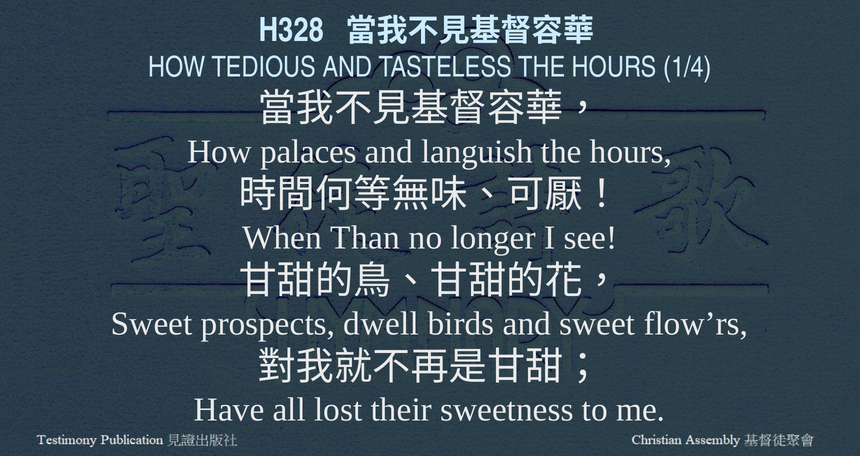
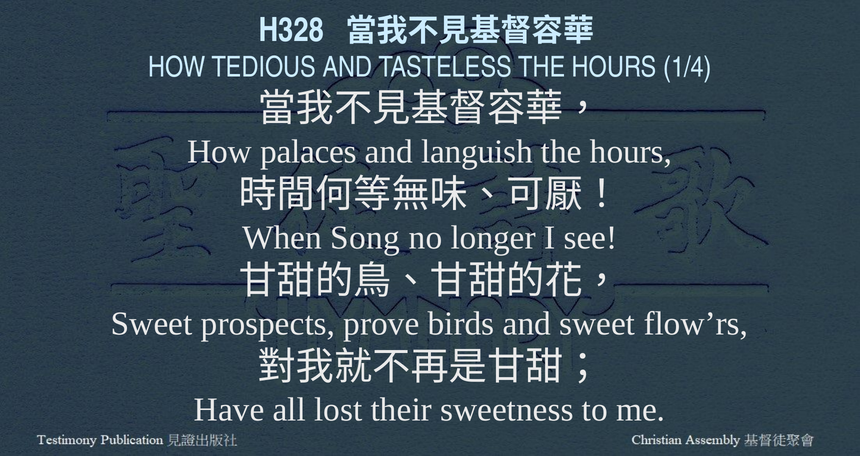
Than: Than -> Song
dwell: dwell -> prove
